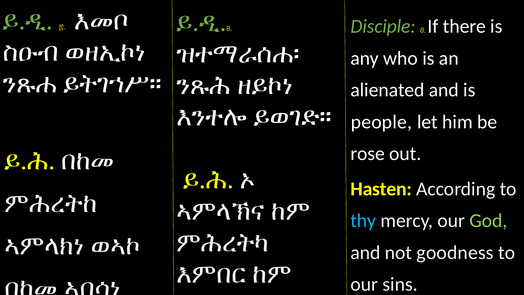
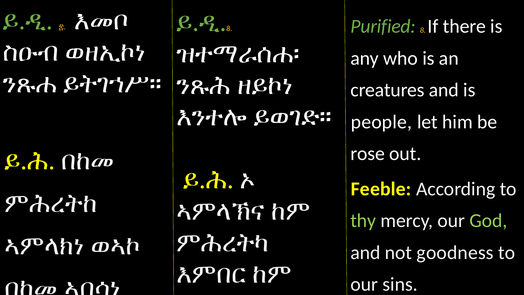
Disciple: Disciple -> Purified
alienated: alienated -> creatures
Hasten: Hasten -> Feeble
thy colour: light blue -> light green
